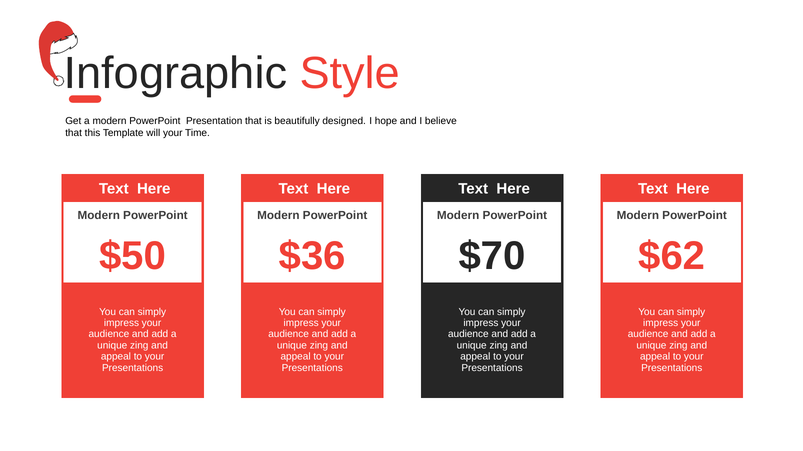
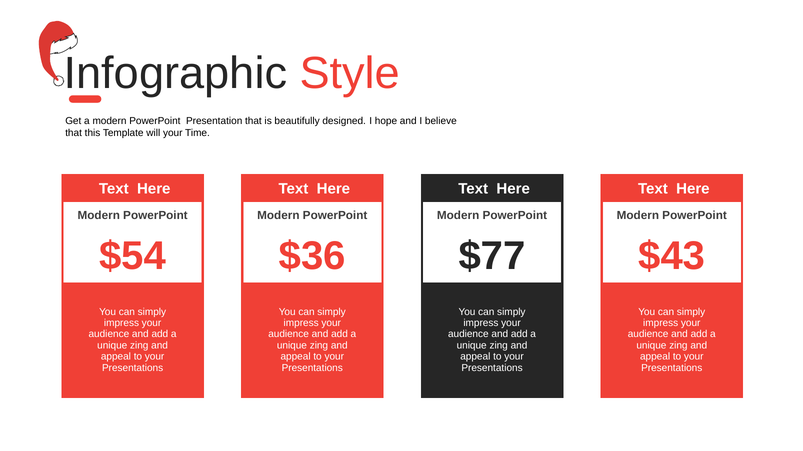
$50: $50 -> $54
$70: $70 -> $77
$62: $62 -> $43
